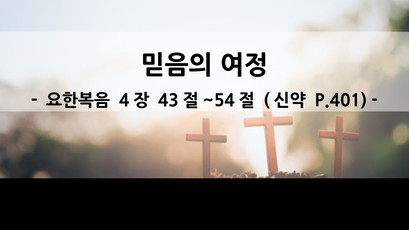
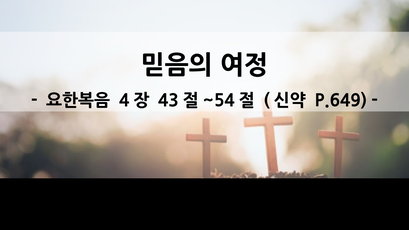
P.401: P.401 -> P.649
